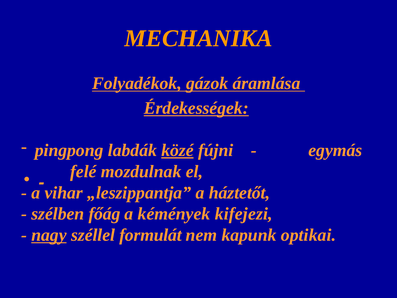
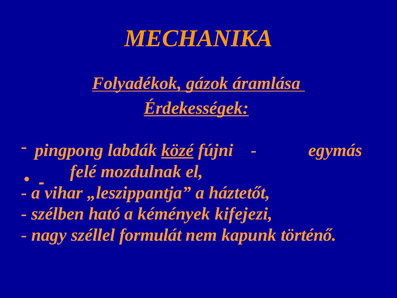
főág: főág -> ható
nagy underline: present -> none
optikai: optikai -> történő
